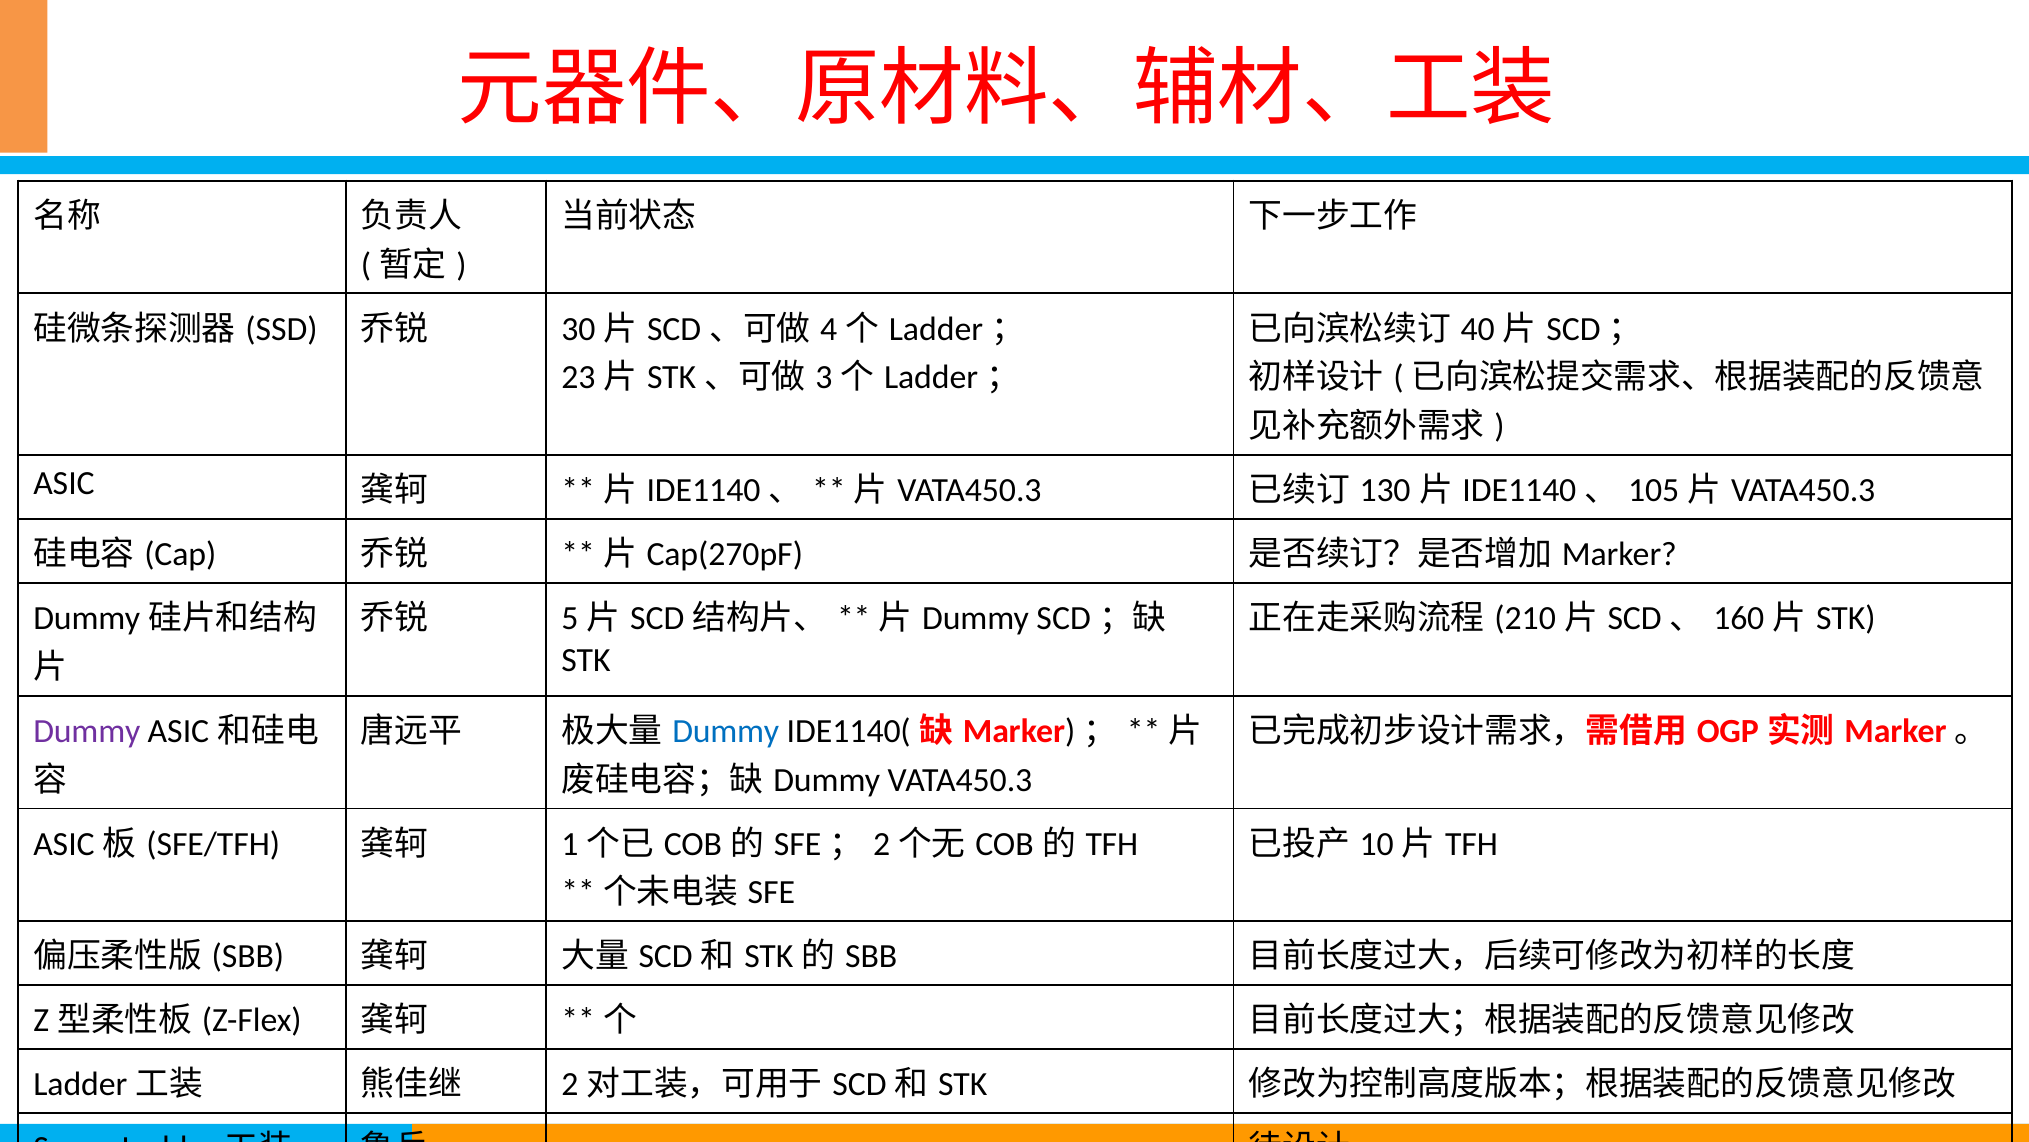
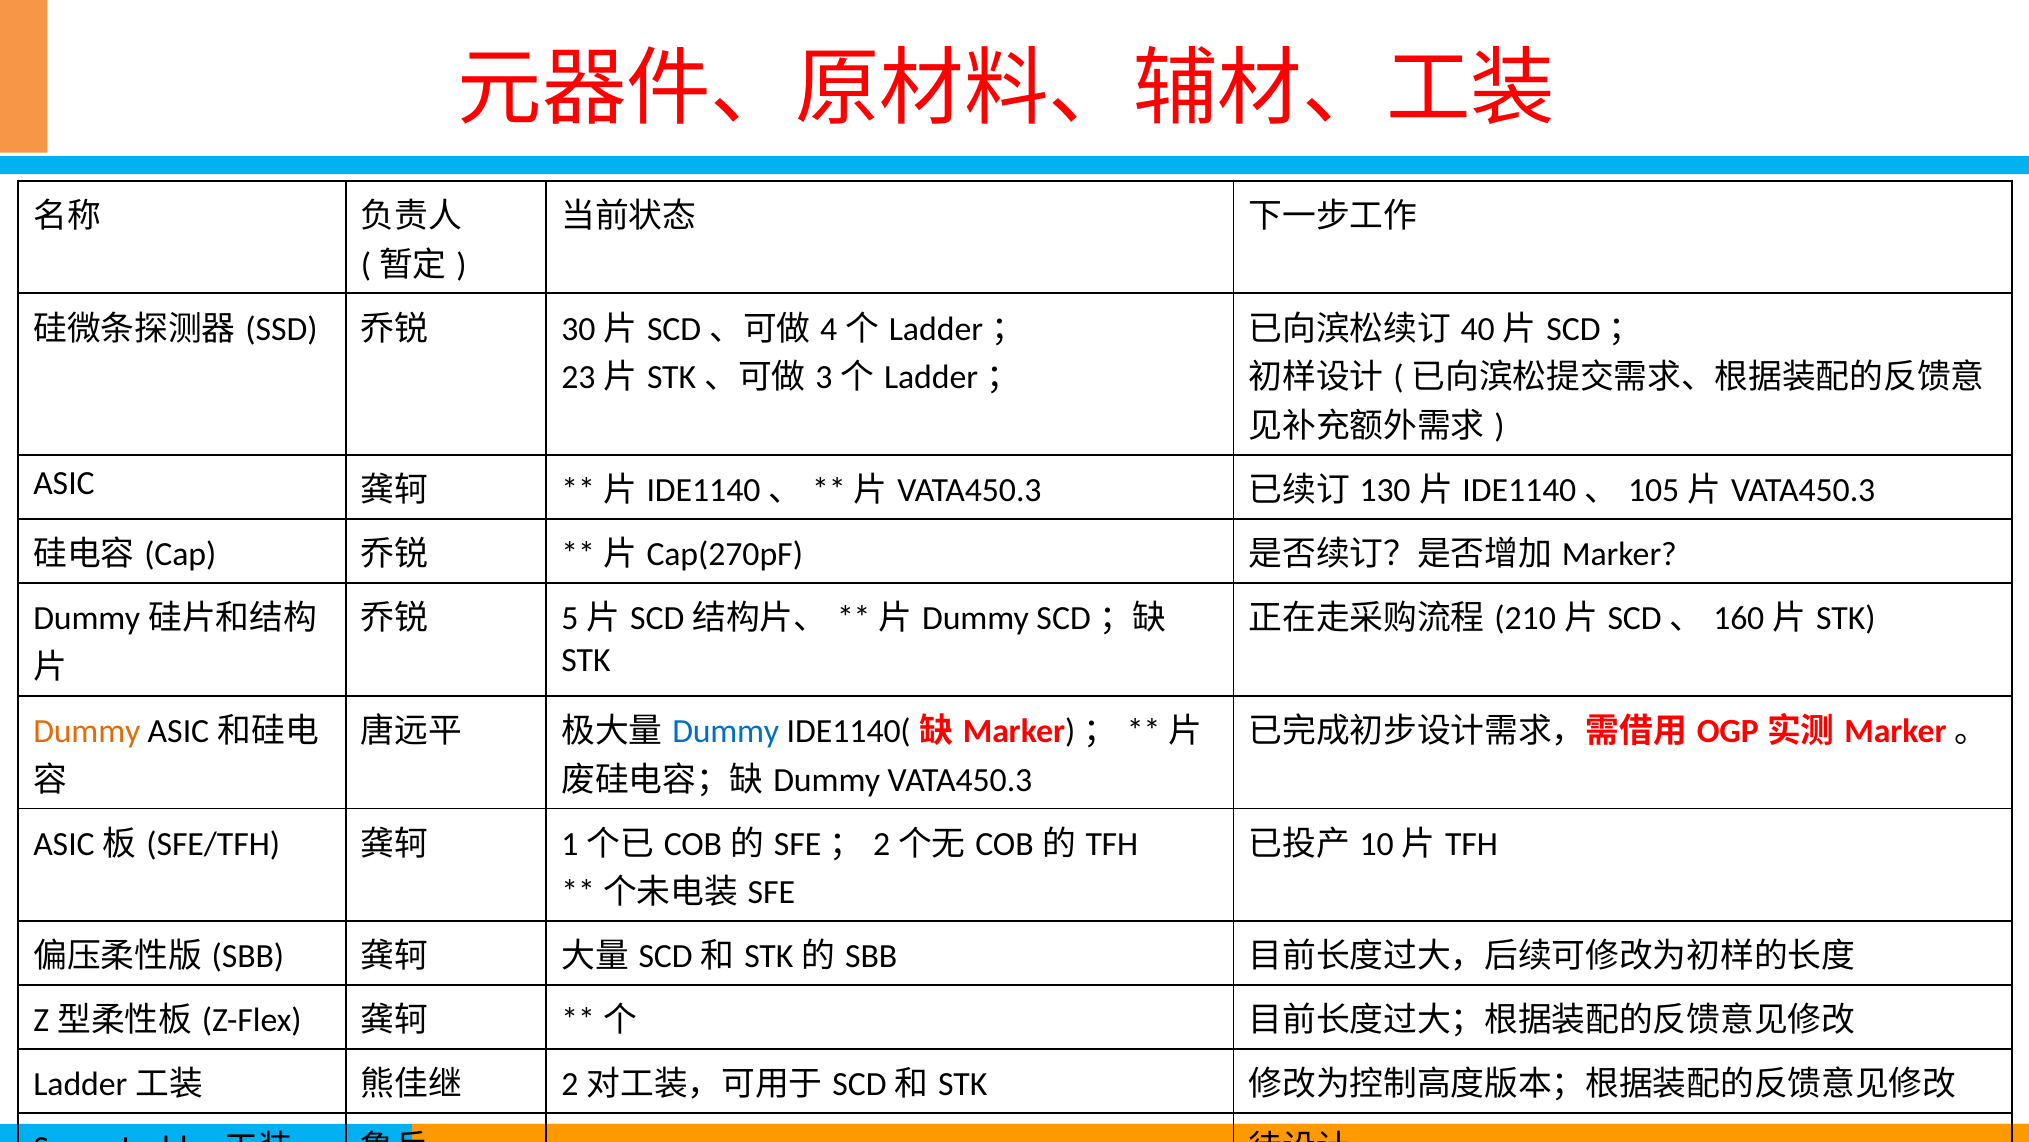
Dummy at (87, 731) colour: purple -> orange
